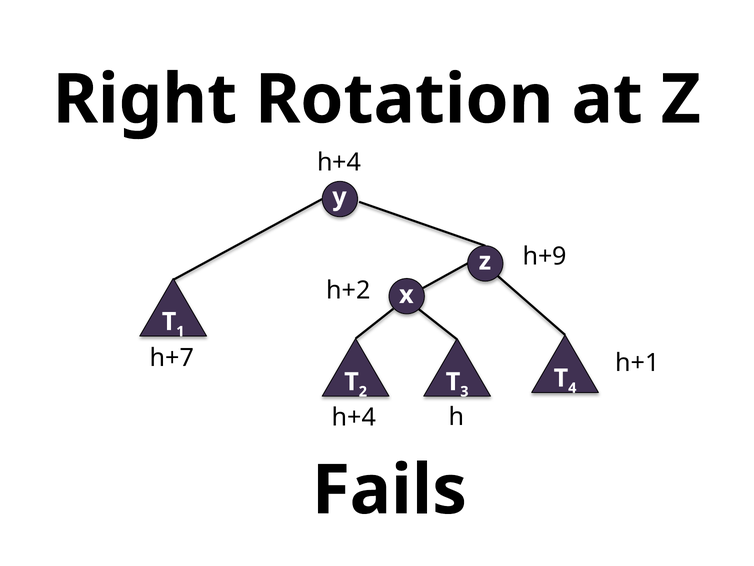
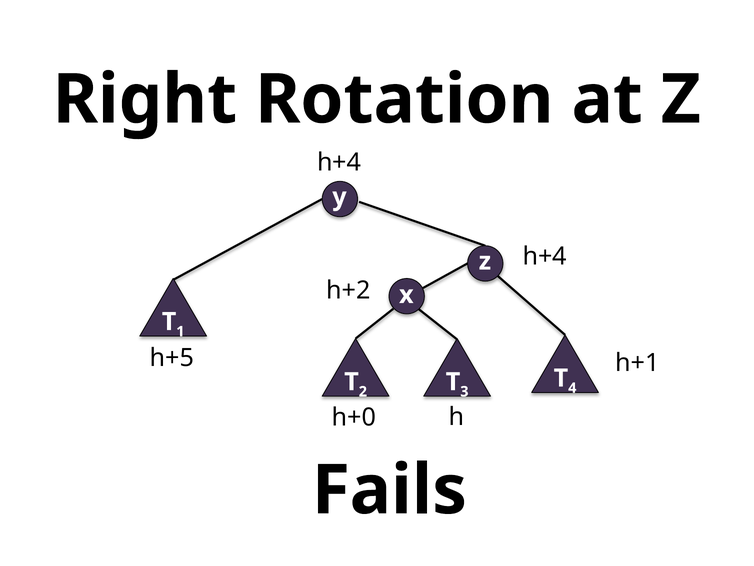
h+9 at (545, 256): h+9 -> h+4
h+7: h+7 -> h+5
h+4 at (354, 417): h+4 -> h+0
